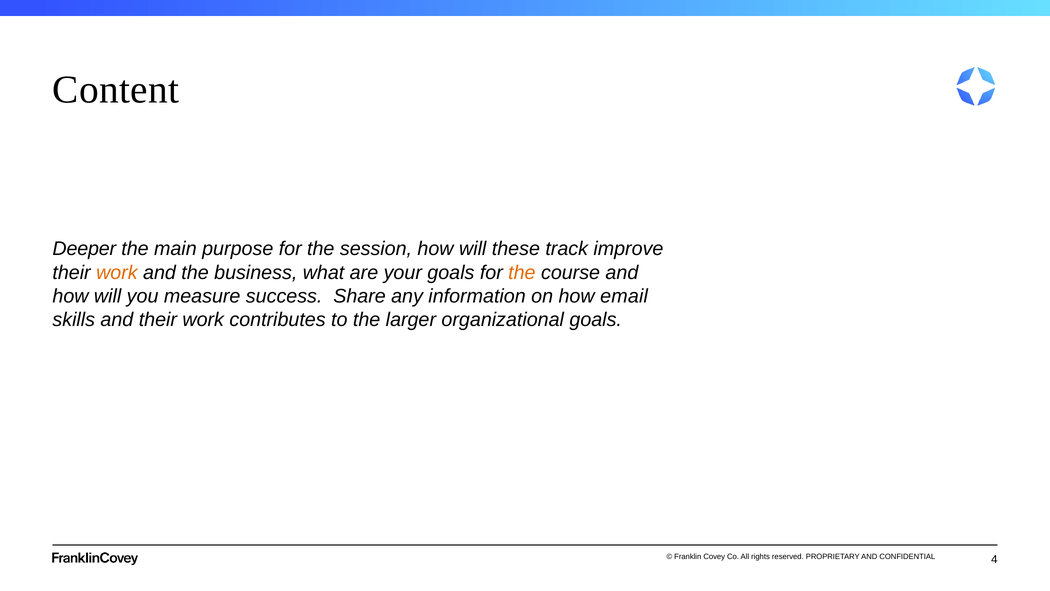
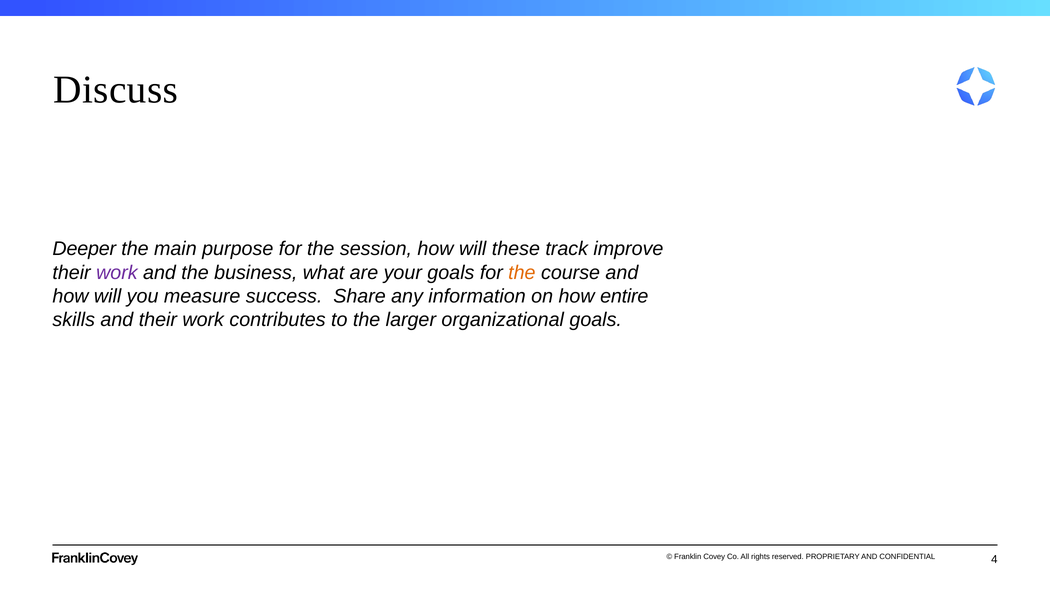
Content: Content -> Discuss
work at (117, 272) colour: orange -> purple
email: email -> entire
